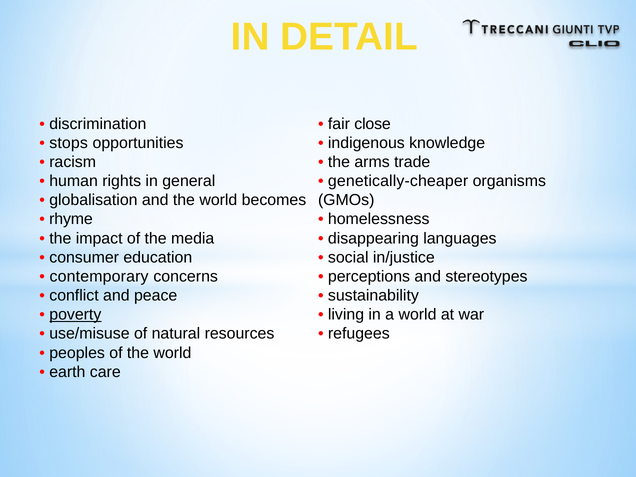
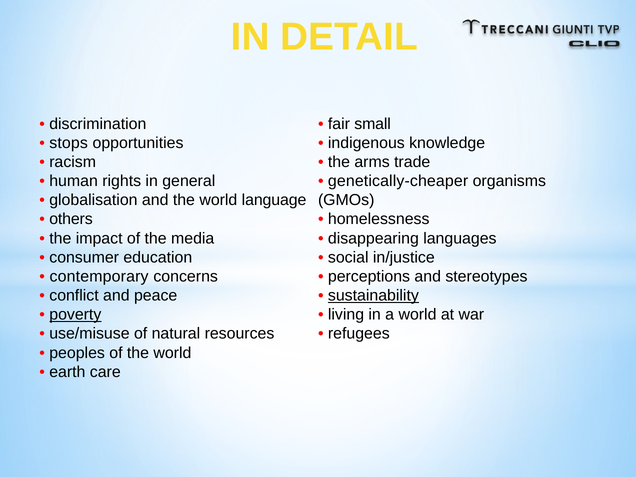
close: close -> small
becomes: becomes -> language
rhyme: rhyme -> others
sustainability underline: none -> present
